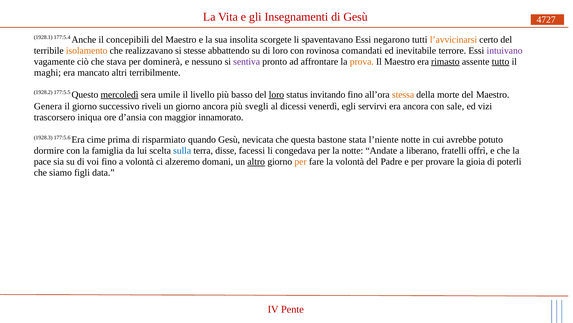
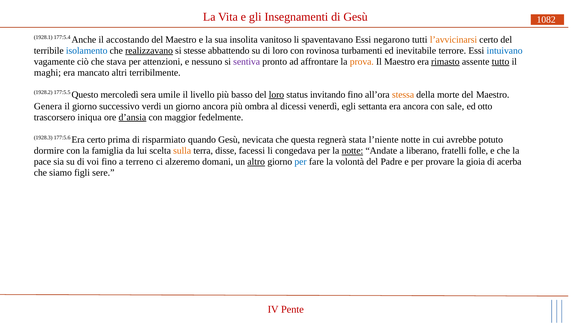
4727: 4727 -> 1082
concepibili: concepibili -> accostando
scorgete: scorgete -> vanitoso
isolamento colour: orange -> blue
realizzavano underline: none -> present
comandati: comandati -> turbamenti
intuivano colour: purple -> blue
dominerà: dominerà -> attenzioni
mercoledì underline: present -> none
riveli: riveli -> verdi
svegli: svegli -> ombra
servirvi: servirvi -> settanta
vizi: vizi -> otto
d’ansia underline: none -> present
innamorato: innamorato -> fedelmente
Era cime: cime -> certo
bastone: bastone -> regnerà
sulla colour: blue -> orange
notte at (352, 151) underline: none -> present
offrì: offrì -> folle
a volontà: volontà -> terreno
per at (301, 162) colour: orange -> blue
poterli: poterli -> acerba
data: data -> sere
